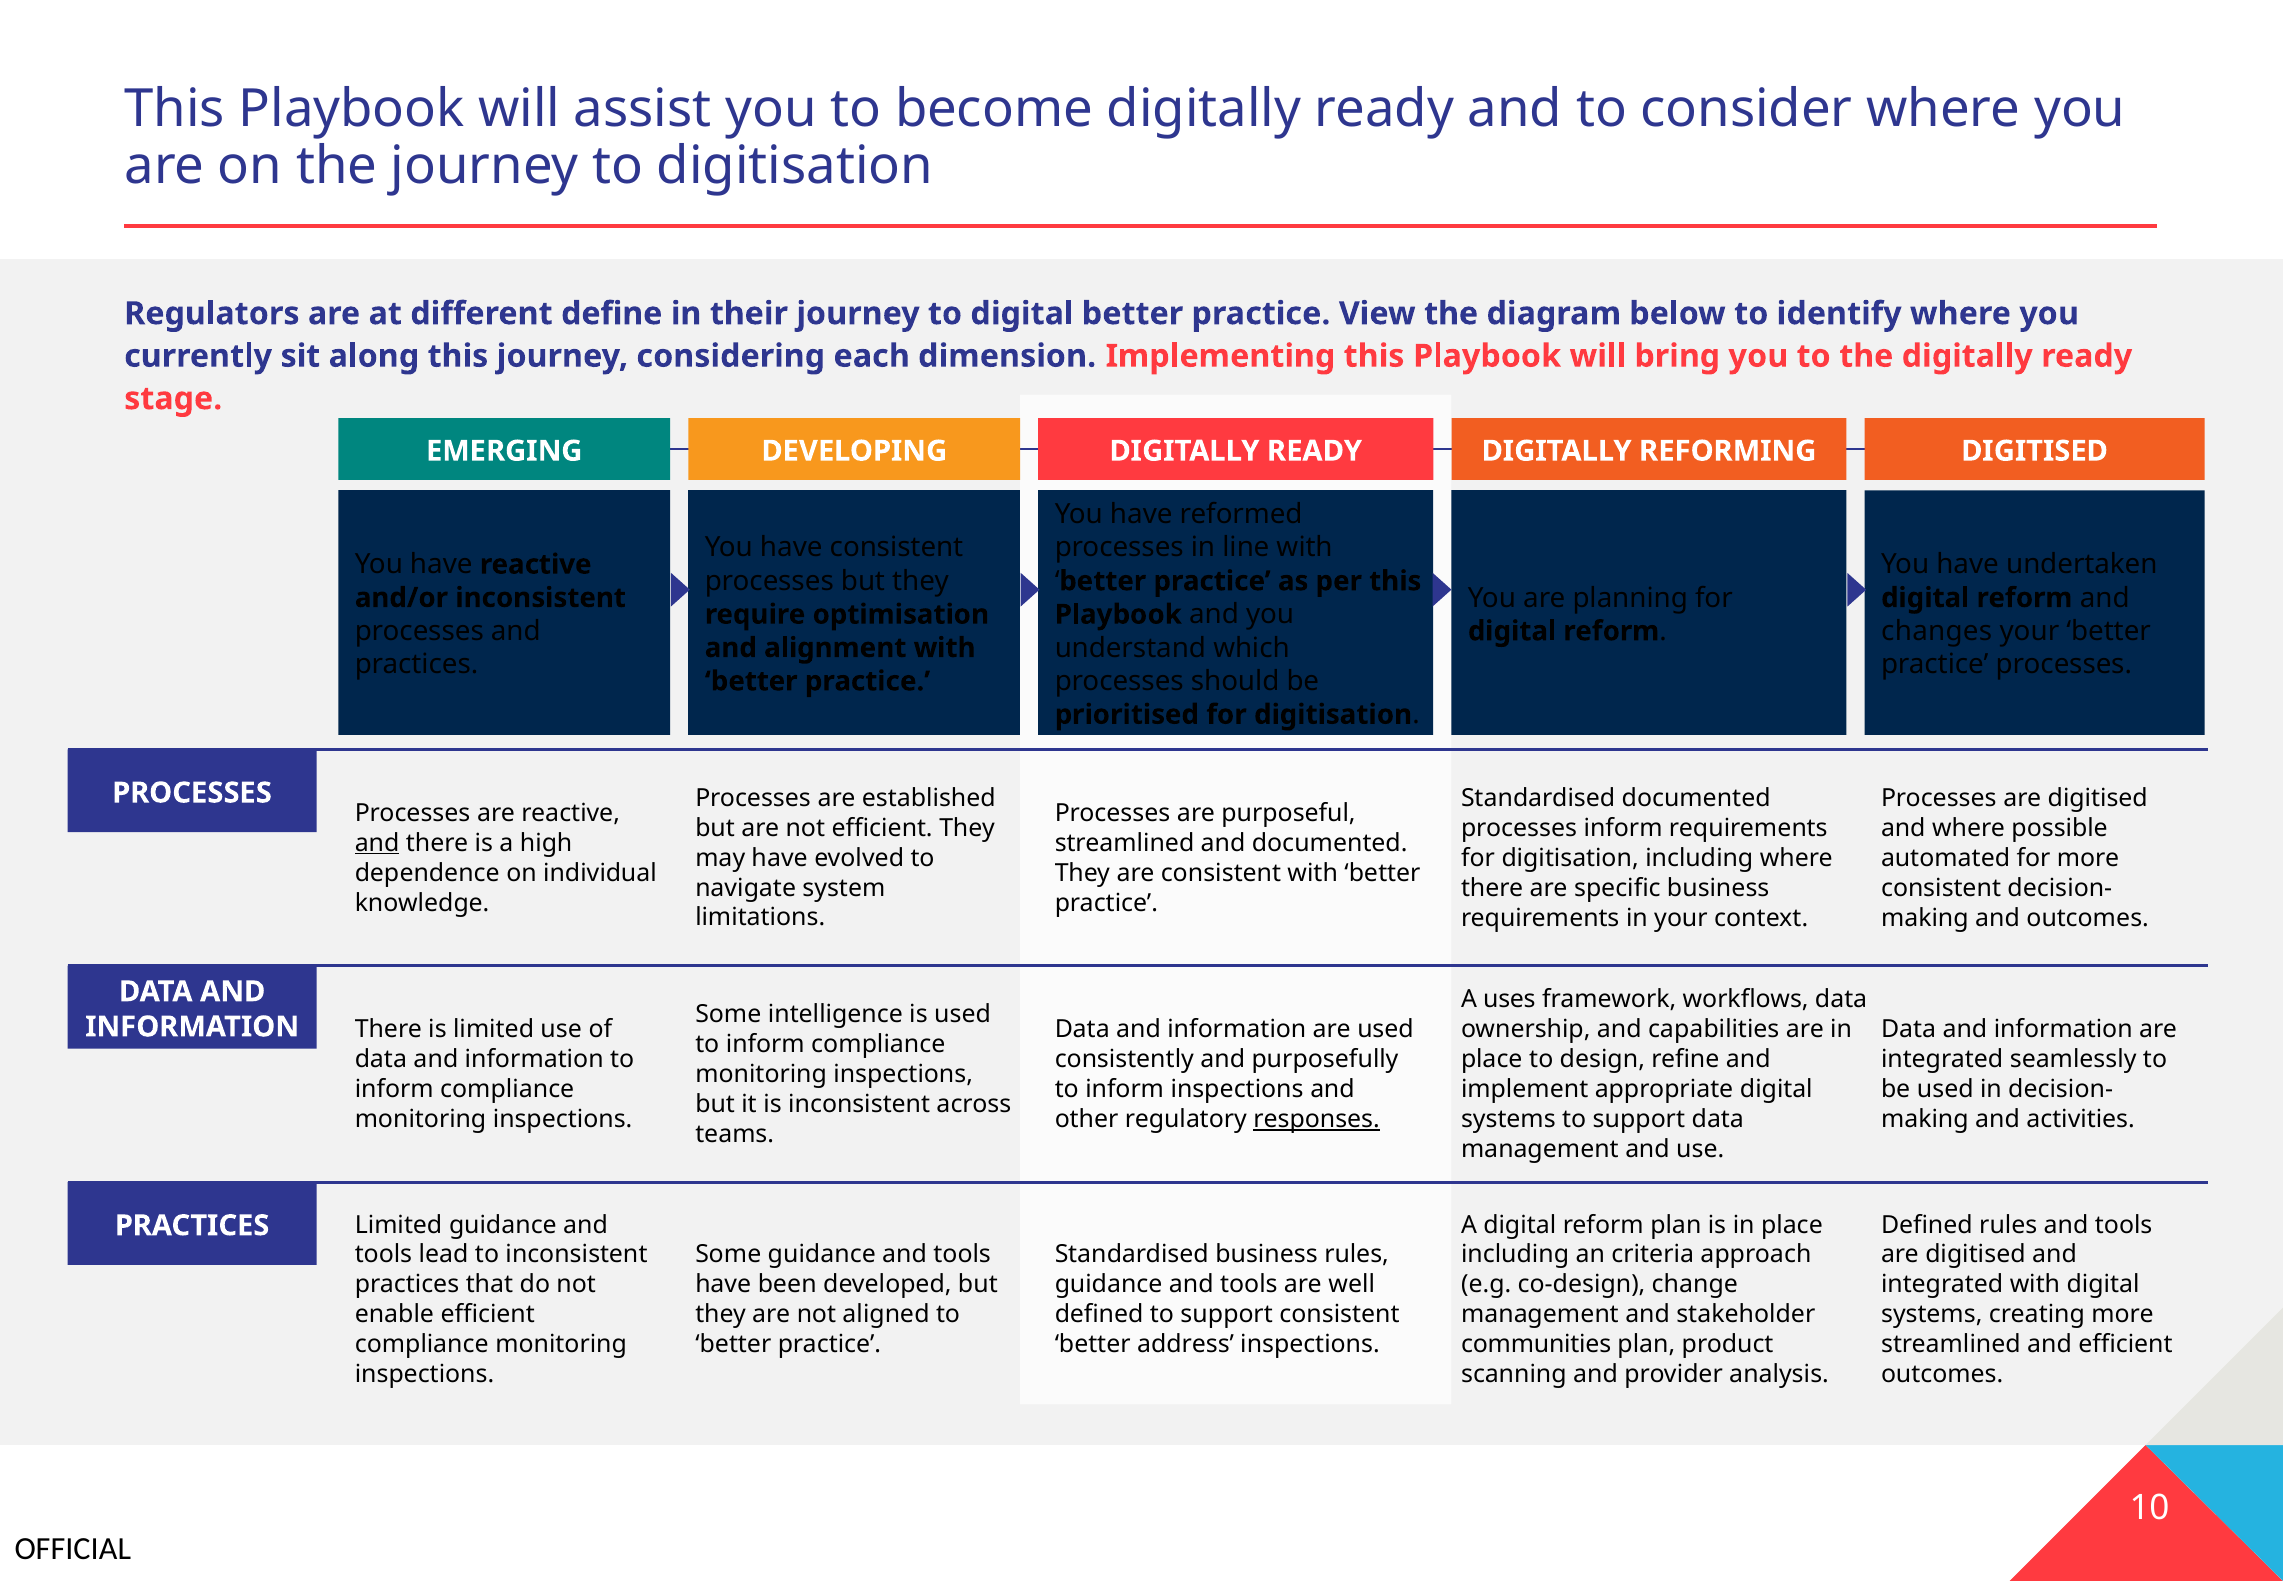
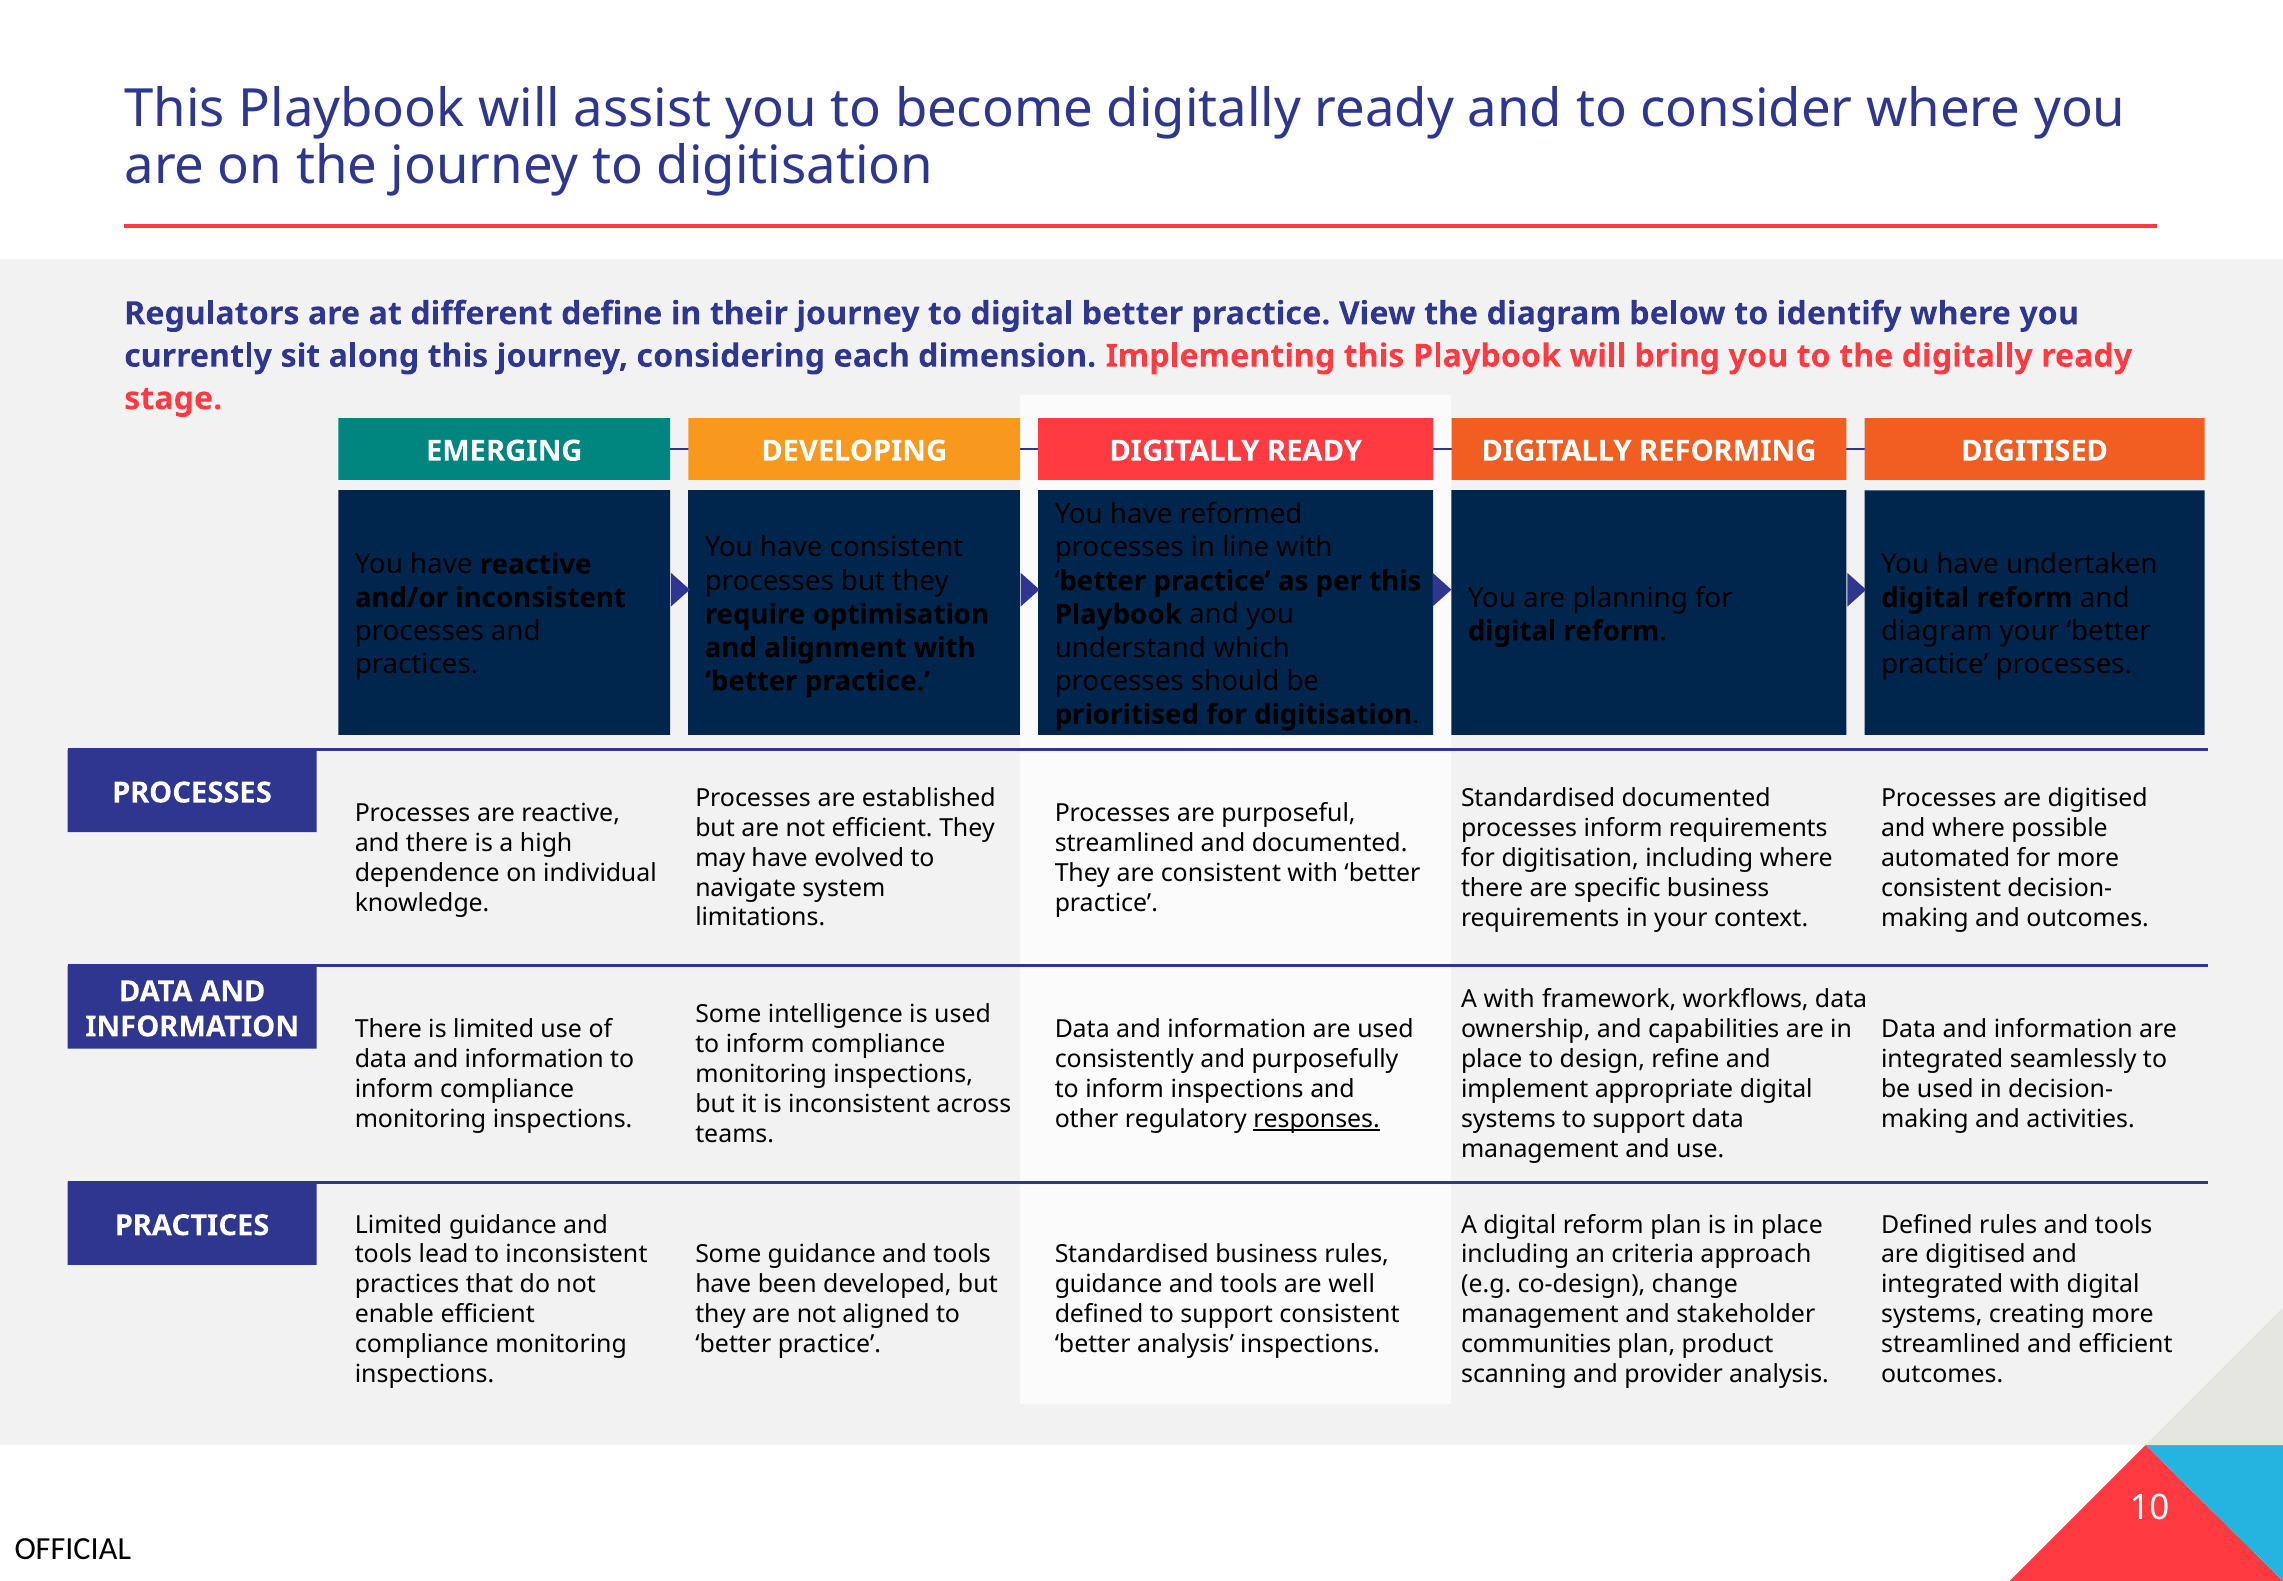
changes at (1937, 631): changes -> diagram
and at (377, 843) underline: present -> none
A uses: uses -> with
better address: address -> analysis
